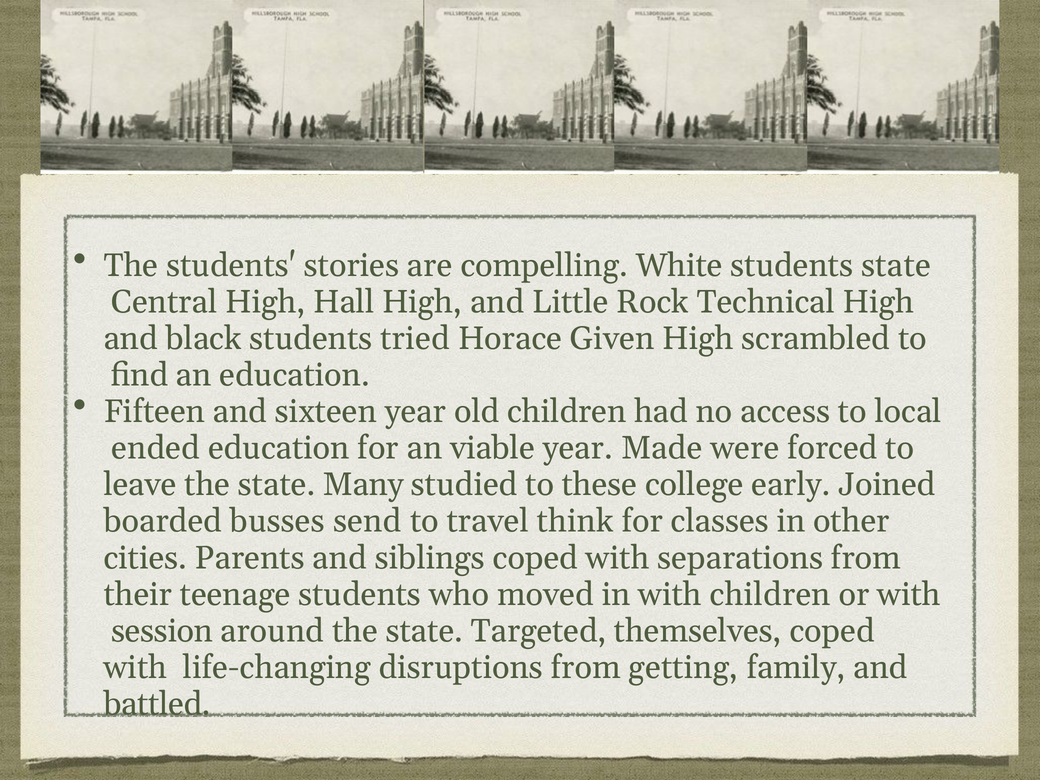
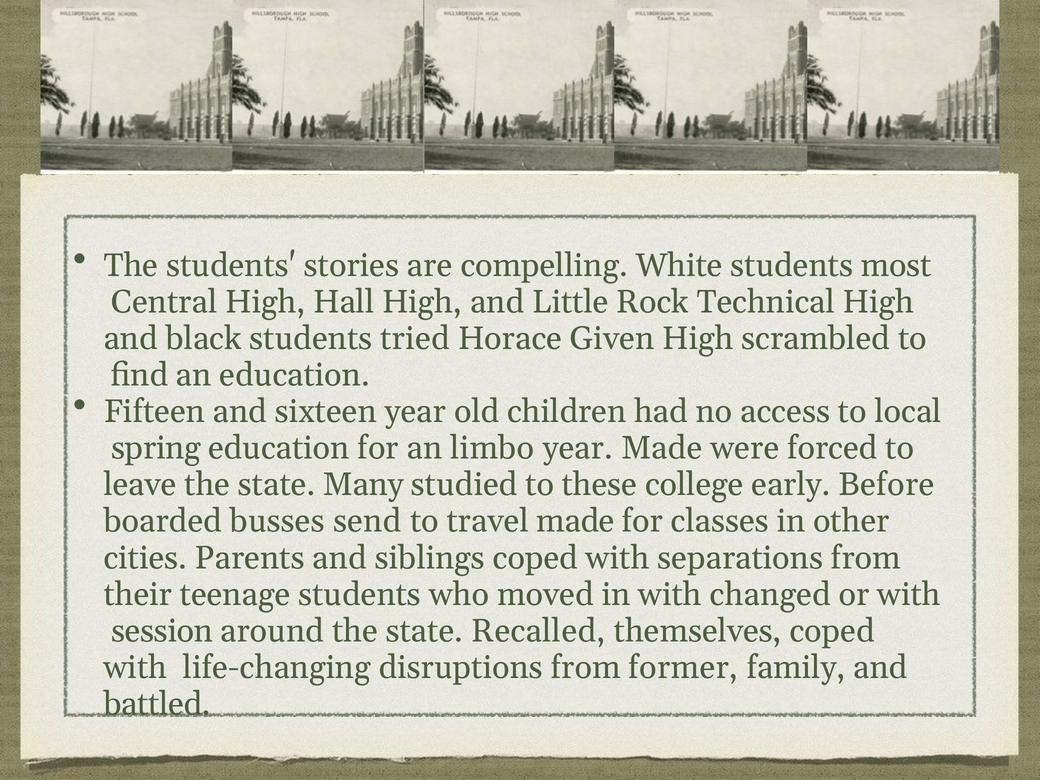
students state: state -> most
ended: ended -> spring
viable: viable -> limbo
Joined: Joined -> Before
travel think: think -> made
with children: children -> changed
Targeted: Targeted -> Recalled
getting: getting -> former
